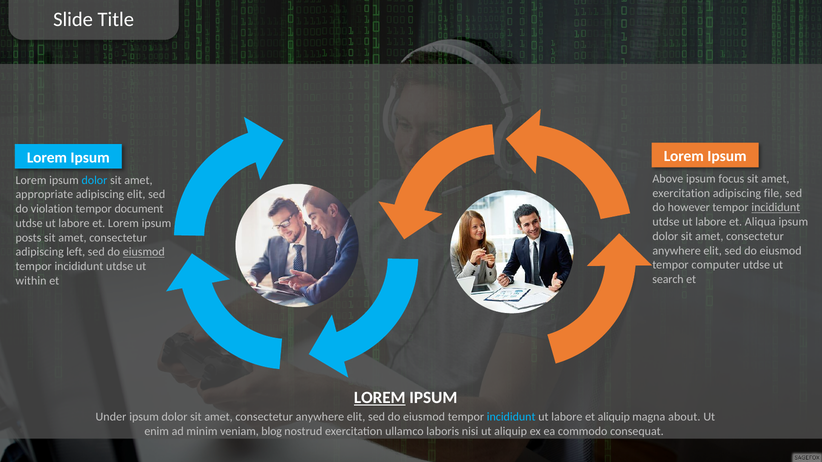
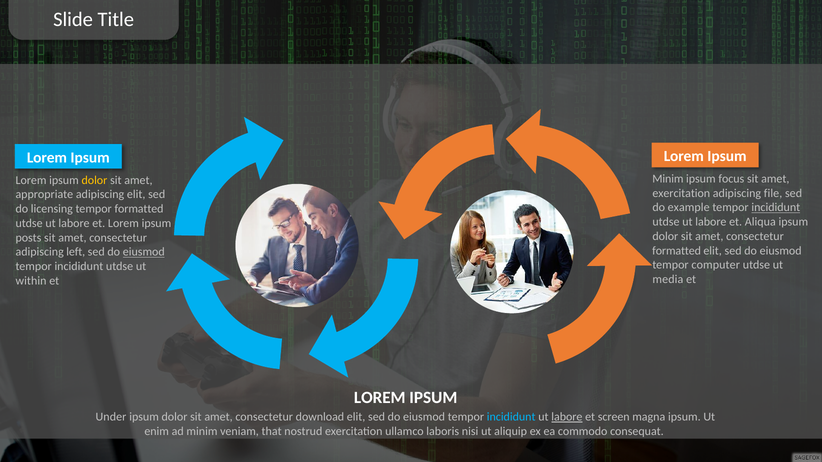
Above at (668, 179): Above -> Minim
dolor at (94, 180) colour: light blue -> yellow
however: however -> example
violation: violation -> licensing
tempor document: document -> formatted
anywhere at (677, 251): anywhere -> formatted
search: search -> media
LOREM at (380, 398) underline: present -> none
anywhere at (320, 417): anywhere -> download
labore at (567, 417) underline: none -> present
et aliquip: aliquip -> screen
magna about: about -> ipsum
blog: blog -> that
